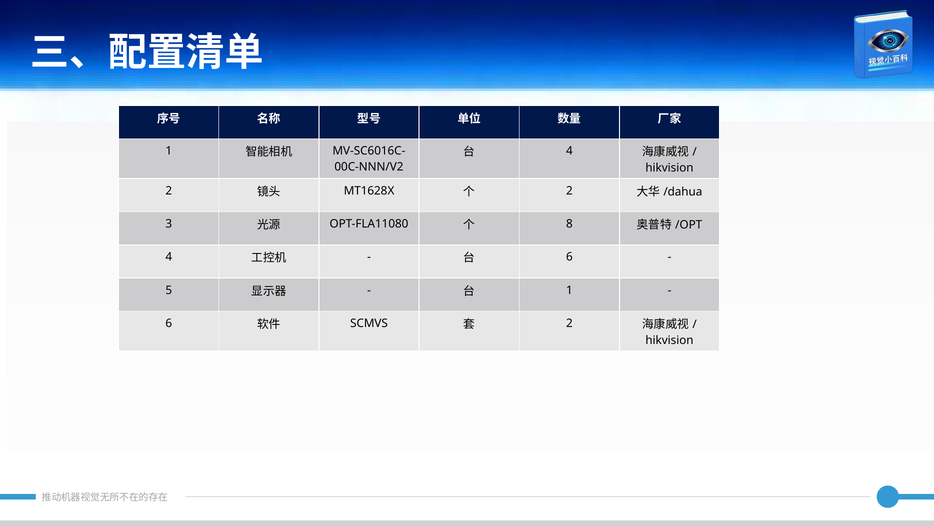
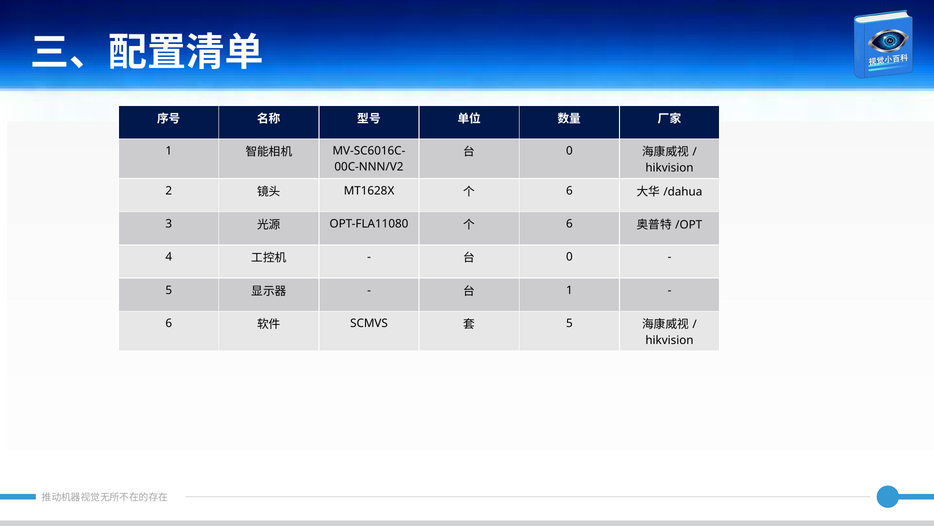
4 at (569, 151): 4 -> 0
2 at (569, 191): 2 -> 6
8 at (569, 224): 8 -> 6
6 at (569, 257): 6 -> 0
2 at (569, 323): 2 -> 5
